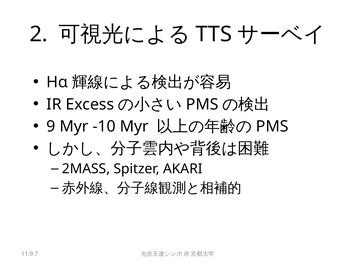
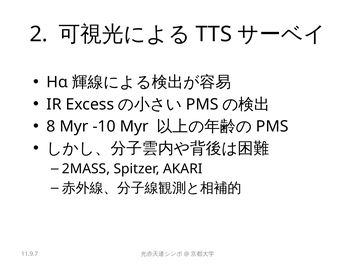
9: 9 -> 8
